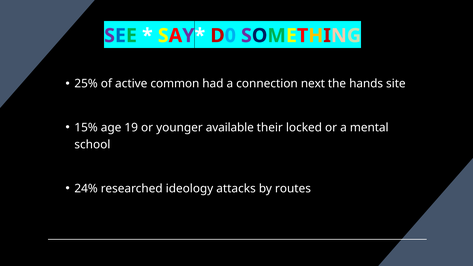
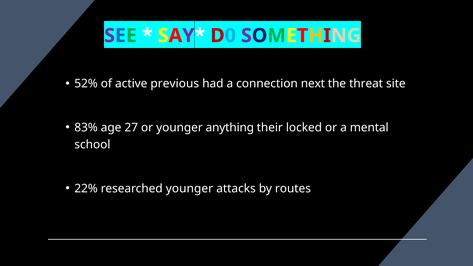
25%: 25% -> 52%
common: common -> previous
hands: hands -> threat
15%: 15% -> 83%
19: 19 -> 27
available: available -> anything
24%: 24% -> 22%
researched ideology: ideology -> younger
